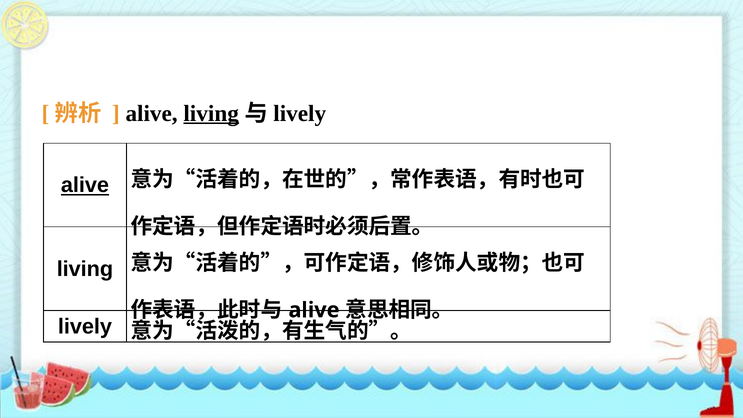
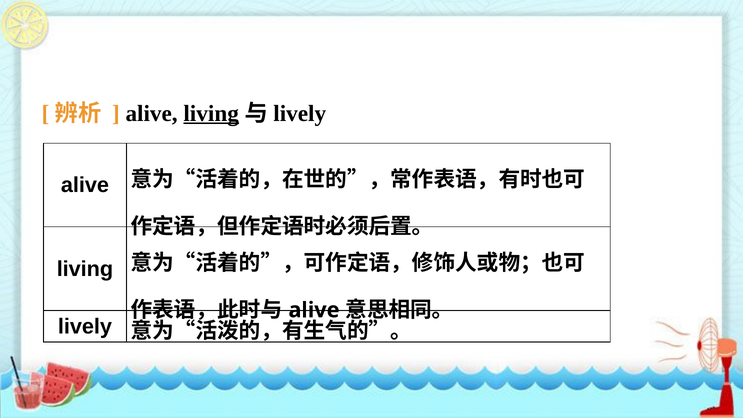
alive at (85, 185) underline: present -> none
